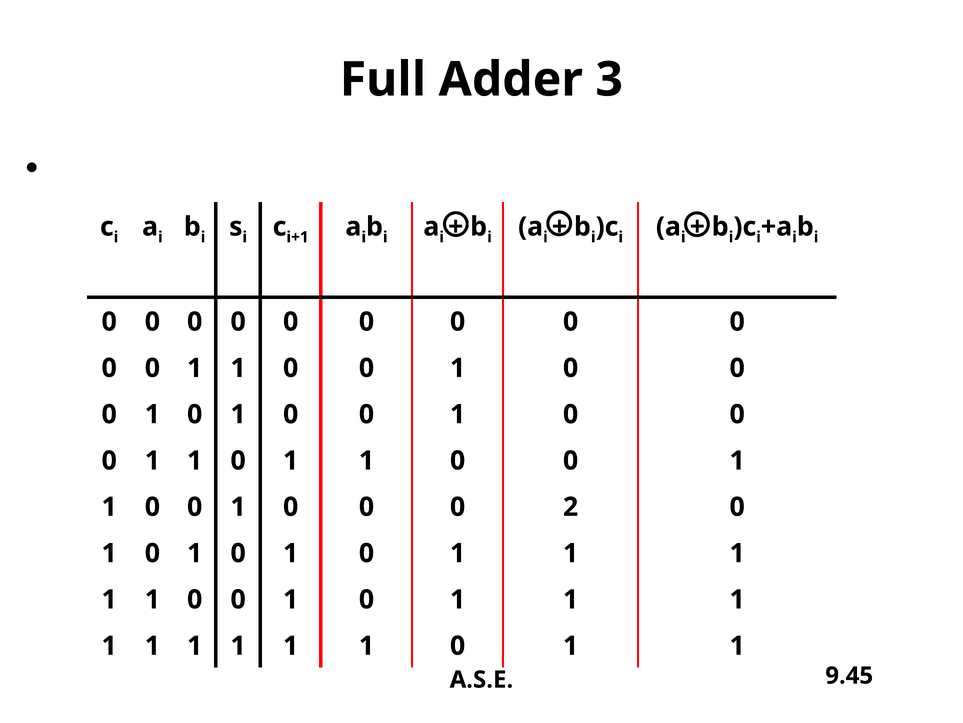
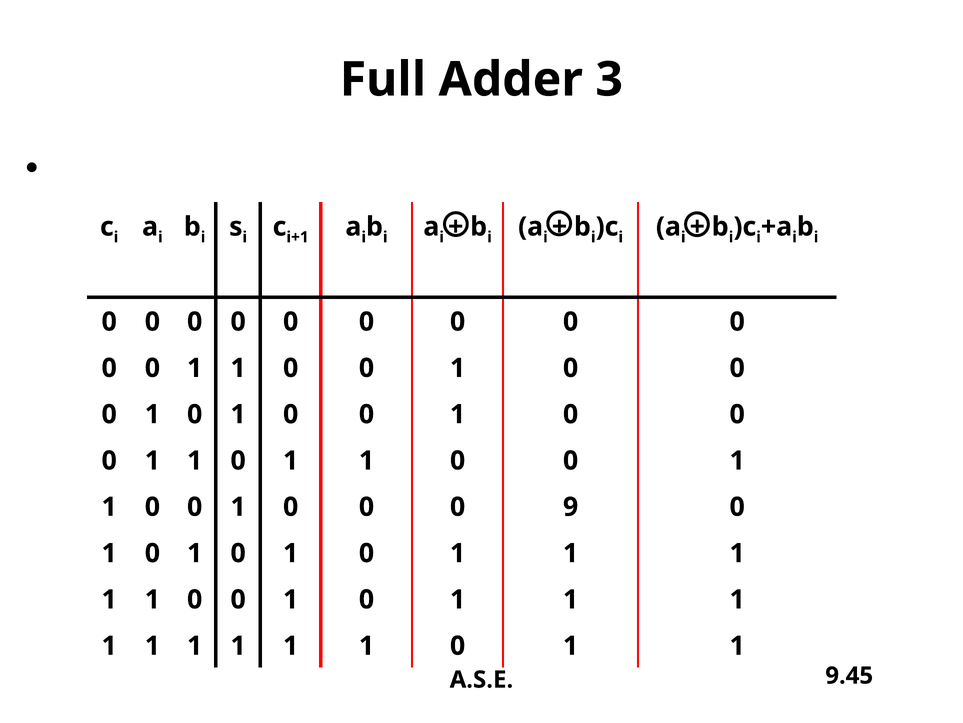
2: 2 -> 9
